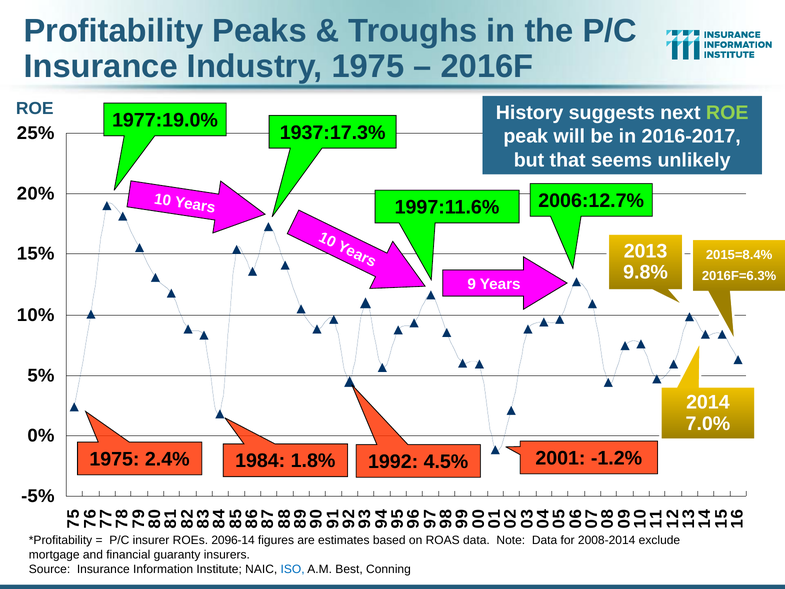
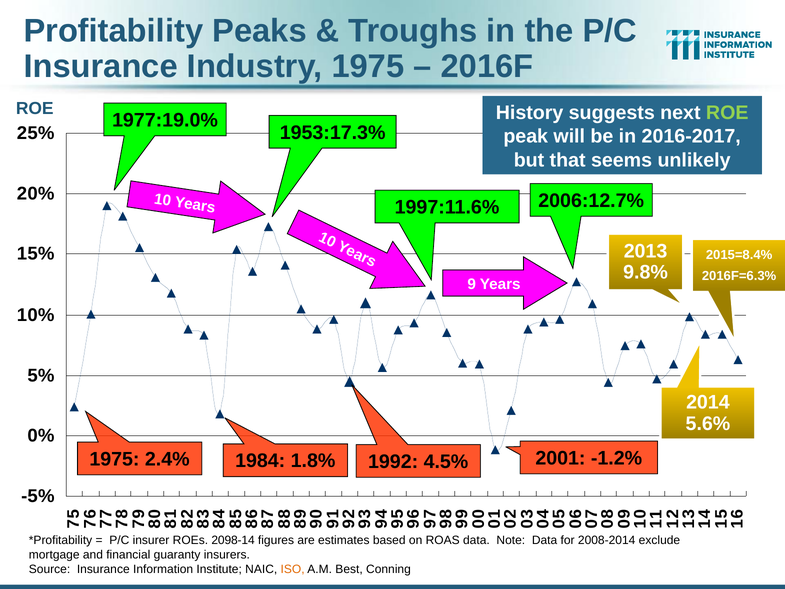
1937:17.3%: 1937:17.3% -> 1953:17.3%
7.0%: 7.0% -> 5.6%
2096-14: 2096-14 -> 2098-14
ISO colour: blue -> orange
